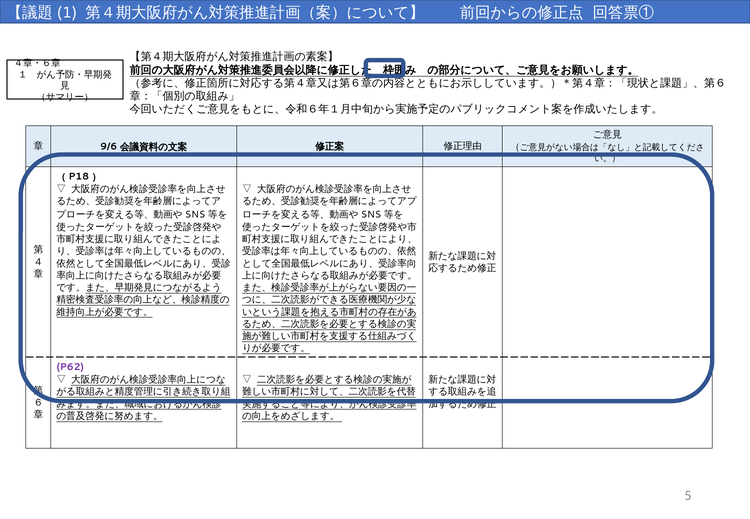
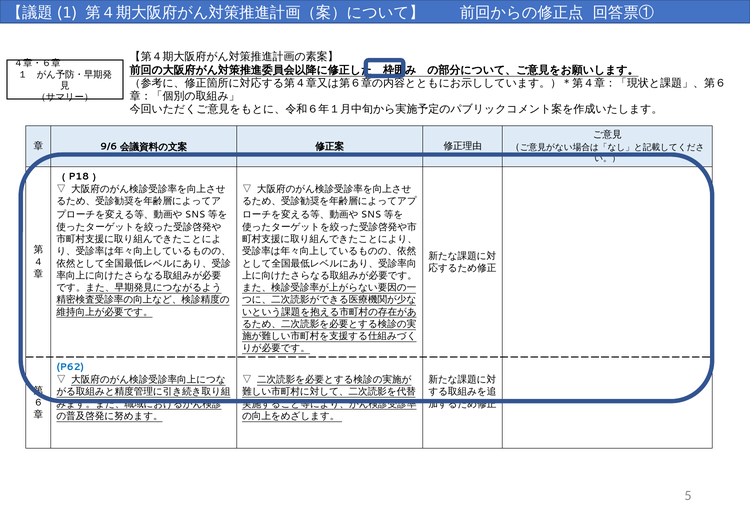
P62 colour: purple -> blue
